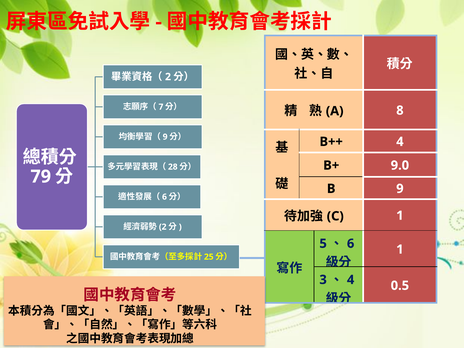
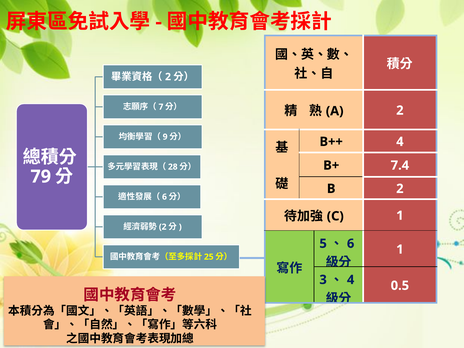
8 at (400, 110): 8 -> 2
9.0: 9.0 -> 7.4
B 9: 9 -> 2
